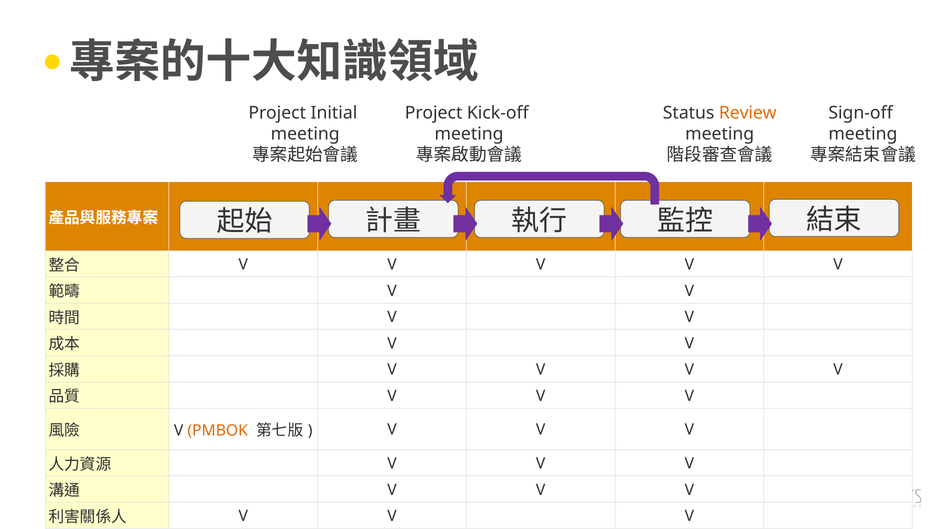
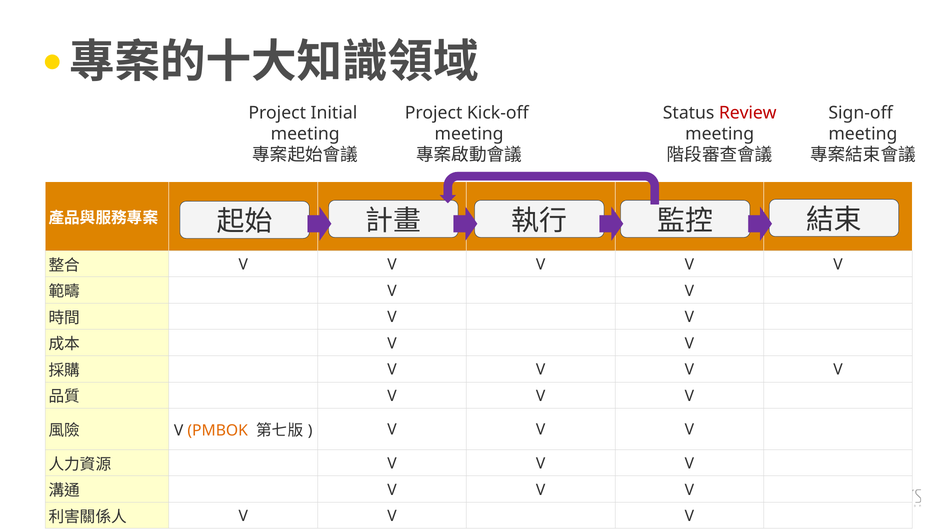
Review colour: orange -> red
